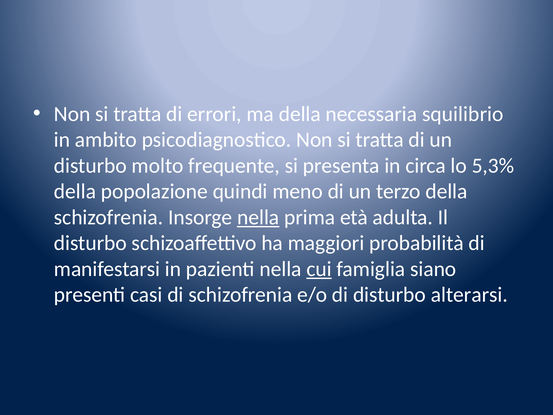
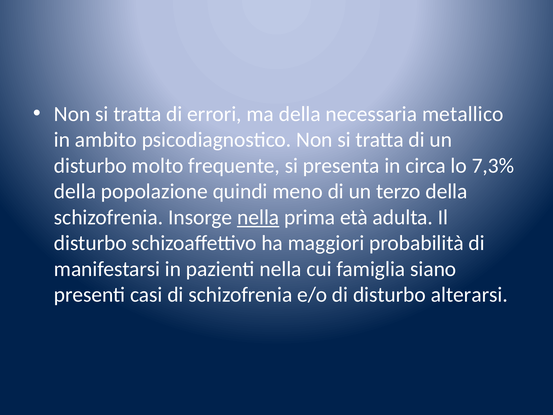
squilibrio: squilibrio -> metallico
5,3%: 5,3% -> 7,3%
cui underline: present -> none
